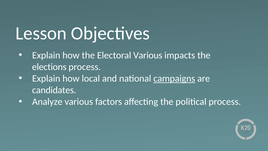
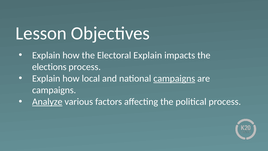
Electoral Various: Various -> Explain
candidates at (54, 90): candidates -> campaigns
Analyze underline: none -> present
